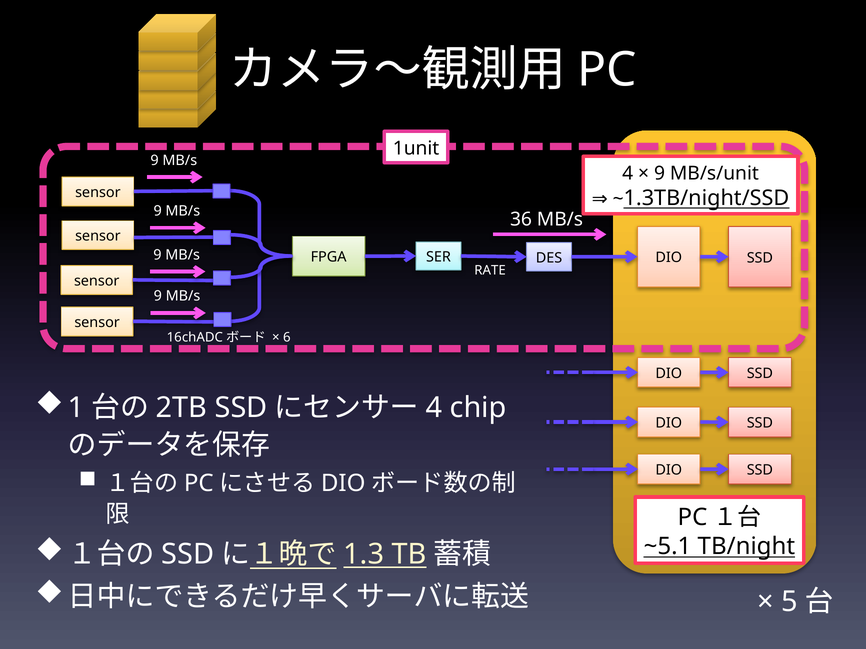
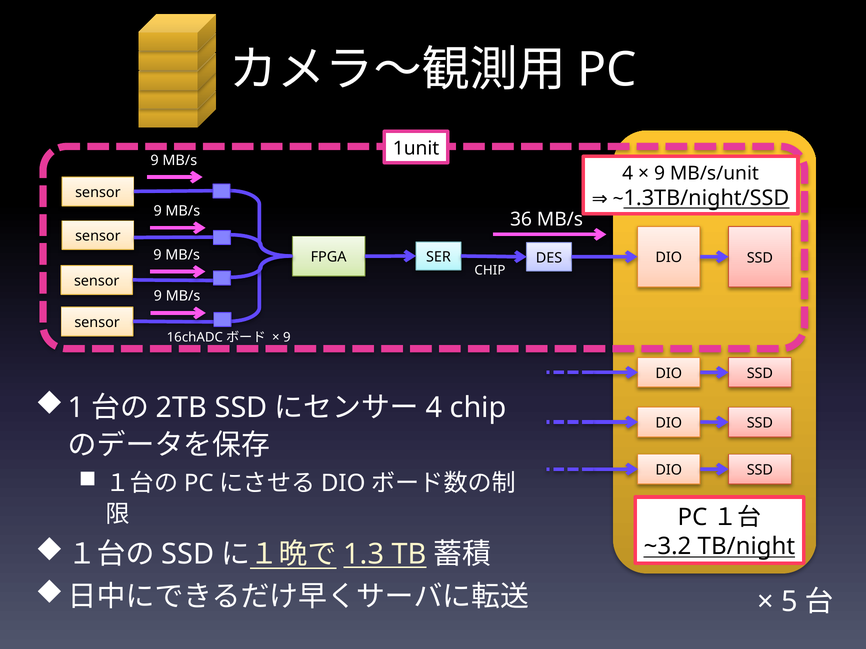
RATE at (490, 271): RATE -> CHIP
6 at (287, 338): 6 -> 9
~5.1: ~5.1 -> ~3.2
